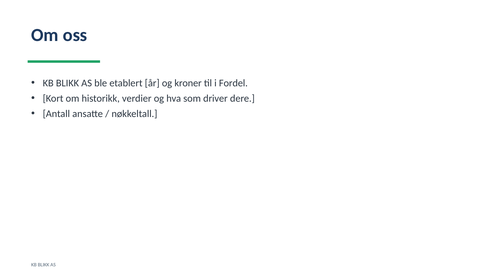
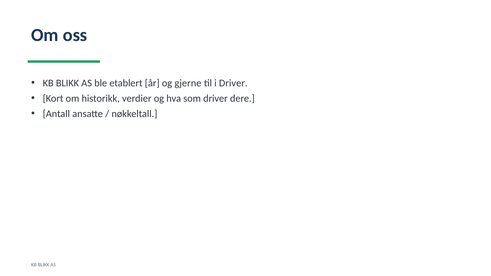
kroner: kroner -> gjerne
i Fordel: Fordel -> Driver
